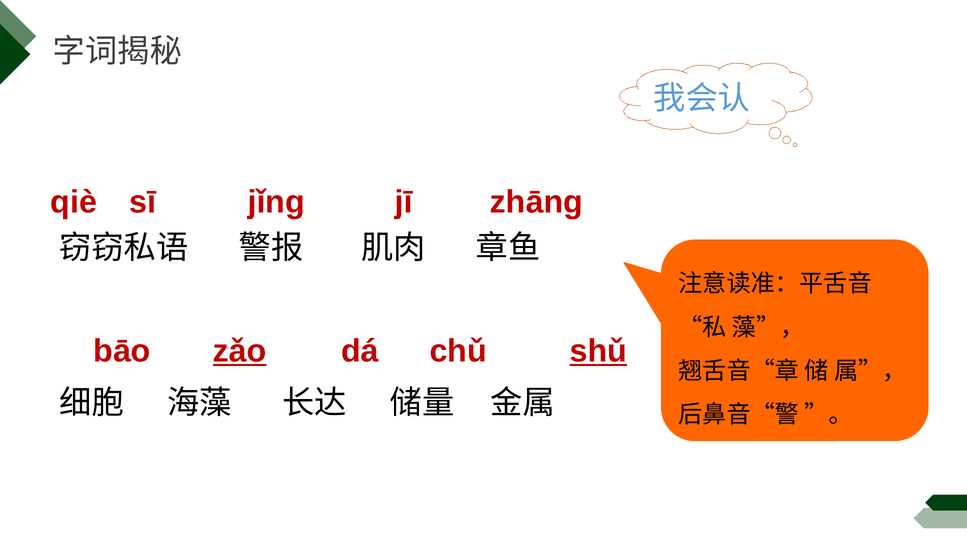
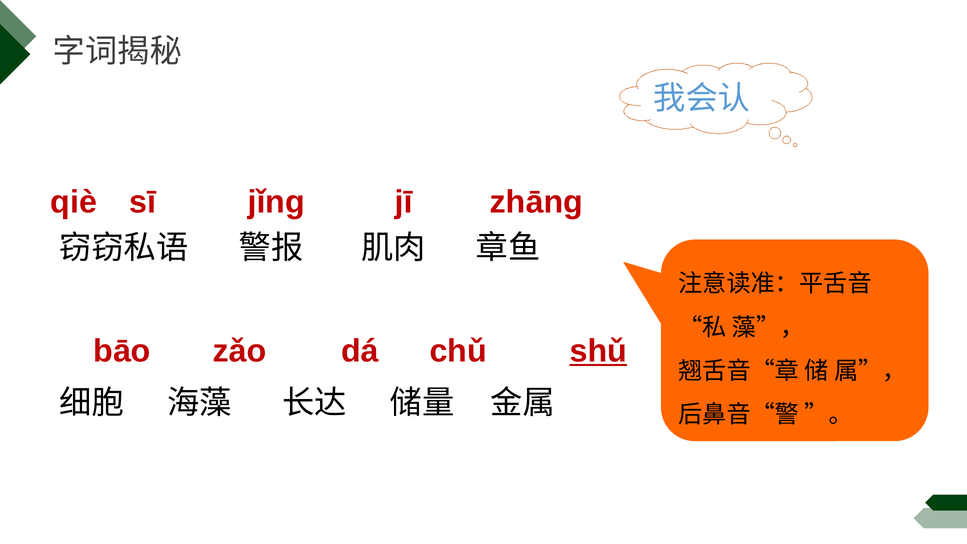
zǎo underline: present -> none
